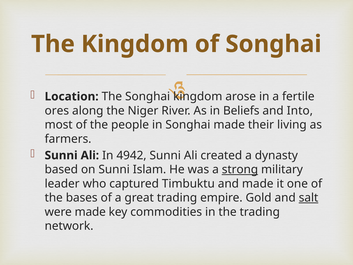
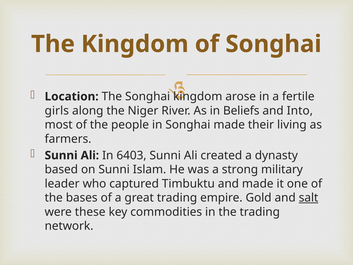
ores: ores -> girls
4942: 4942 -> 6403
strong underline: present -> none
were made: made -> these
